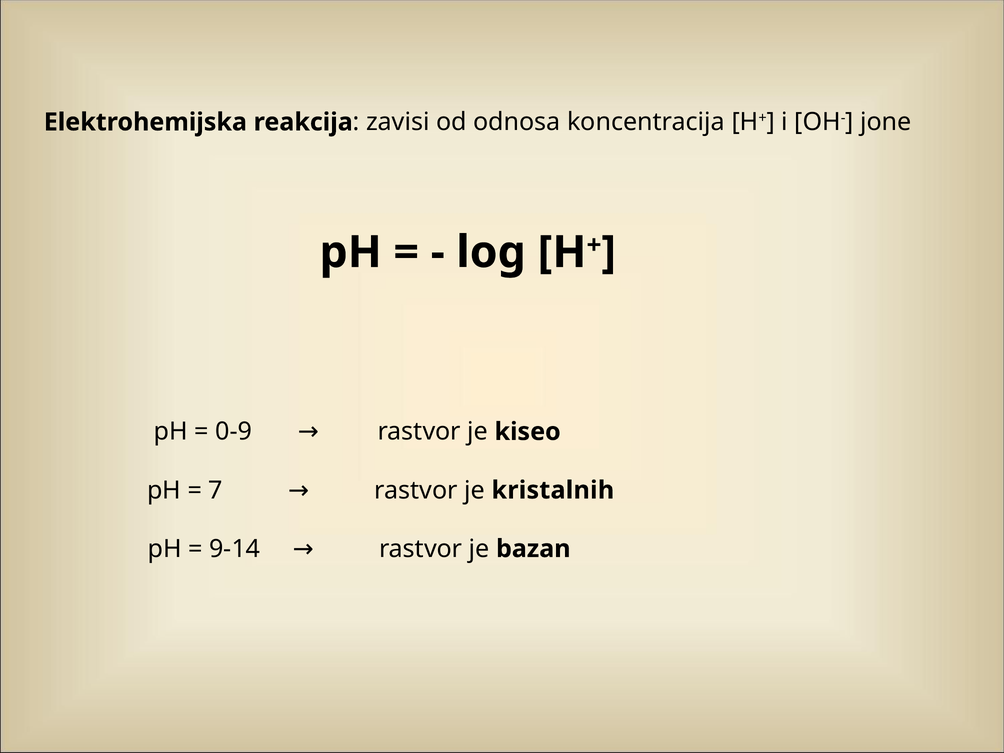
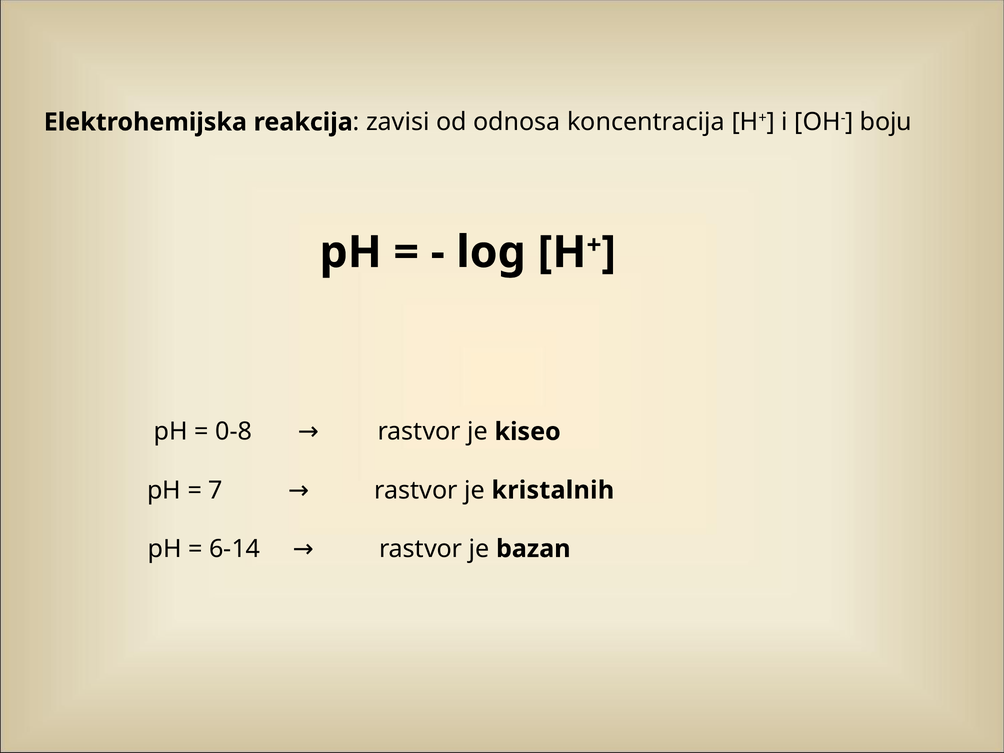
jone: jone -> boju
0-9: 0-9 -> 0-8
9-14: 9-14 -> 6-14
